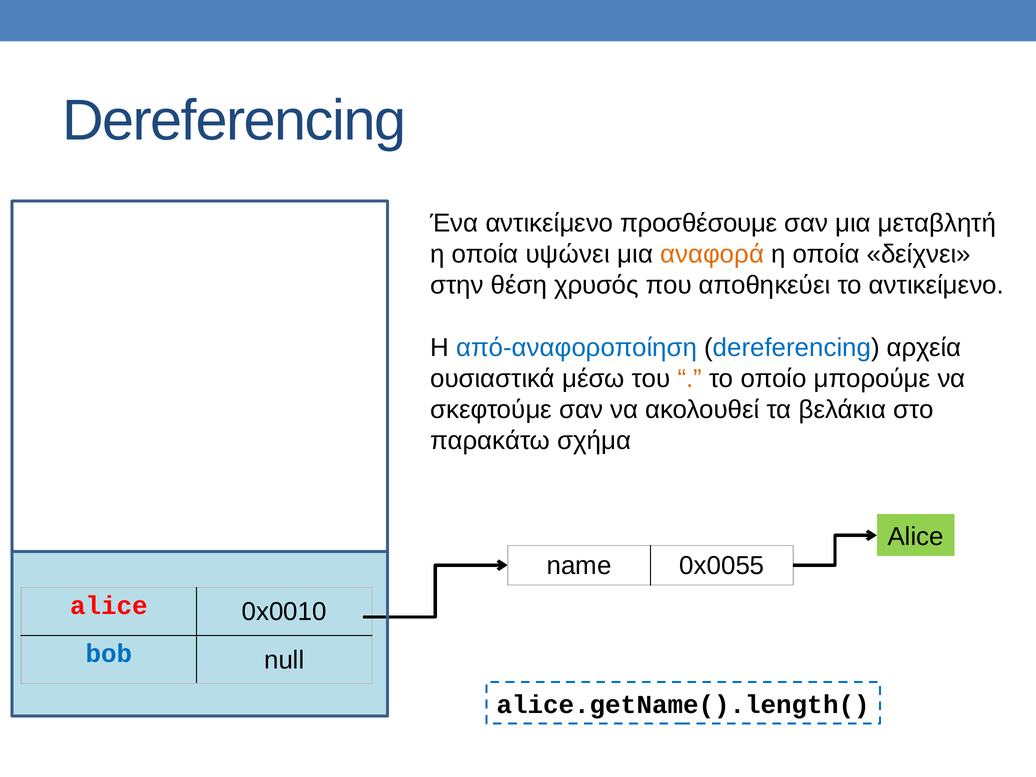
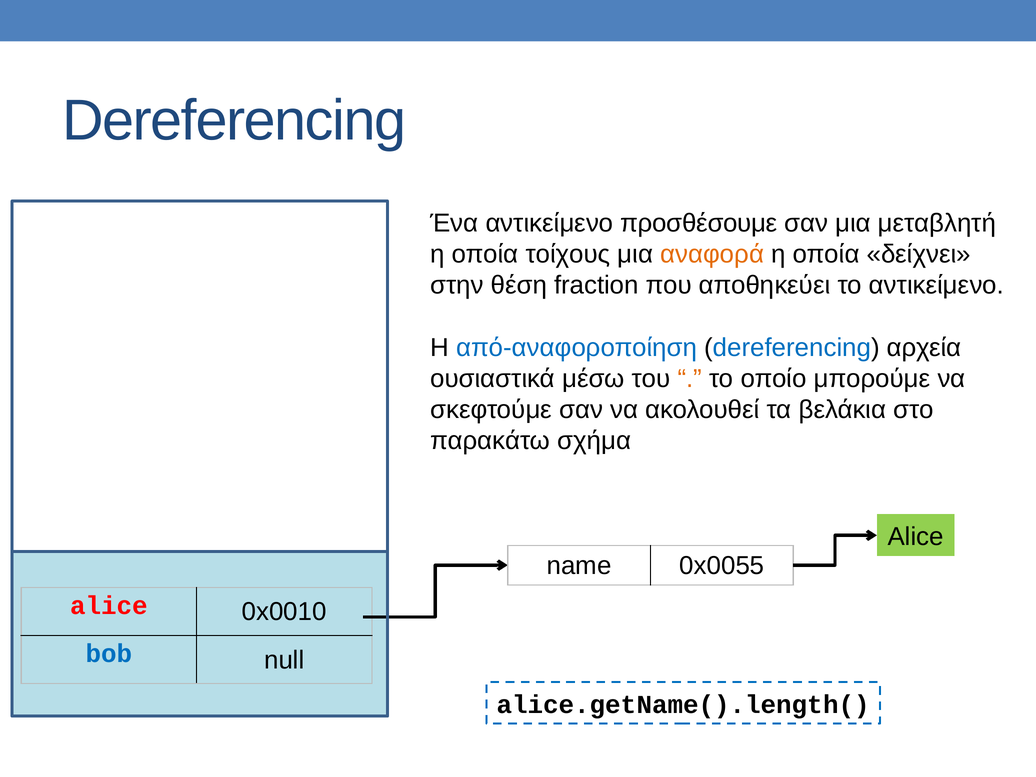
υψώνει: υψώνει -> τοίχους
χρυσός: χρυσός -> fraction
